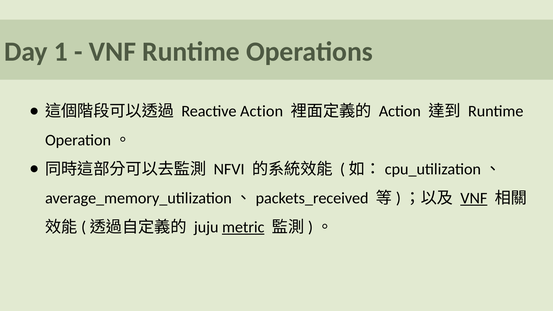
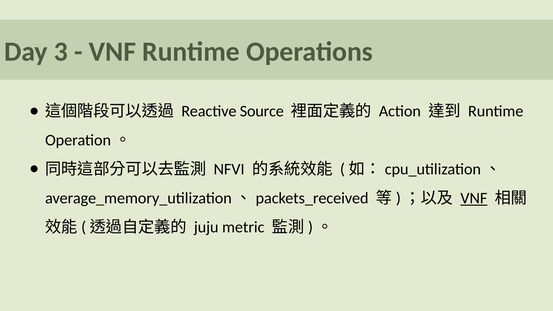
1: 1 -> 3
Reactive Action: Action -> Source
metric underline: present -> none
